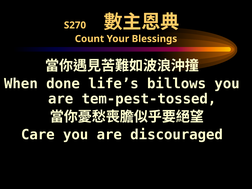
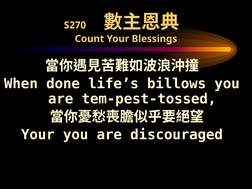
Care at (38, 135): Care -> Your
